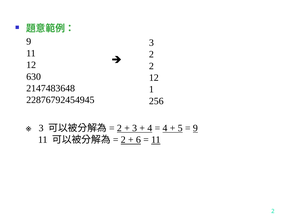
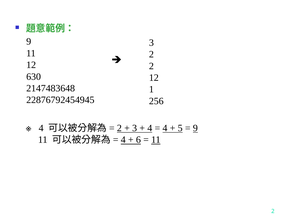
3 at (41, 128): 3 -> 4
2 at (123, 140): 2 -> 4
